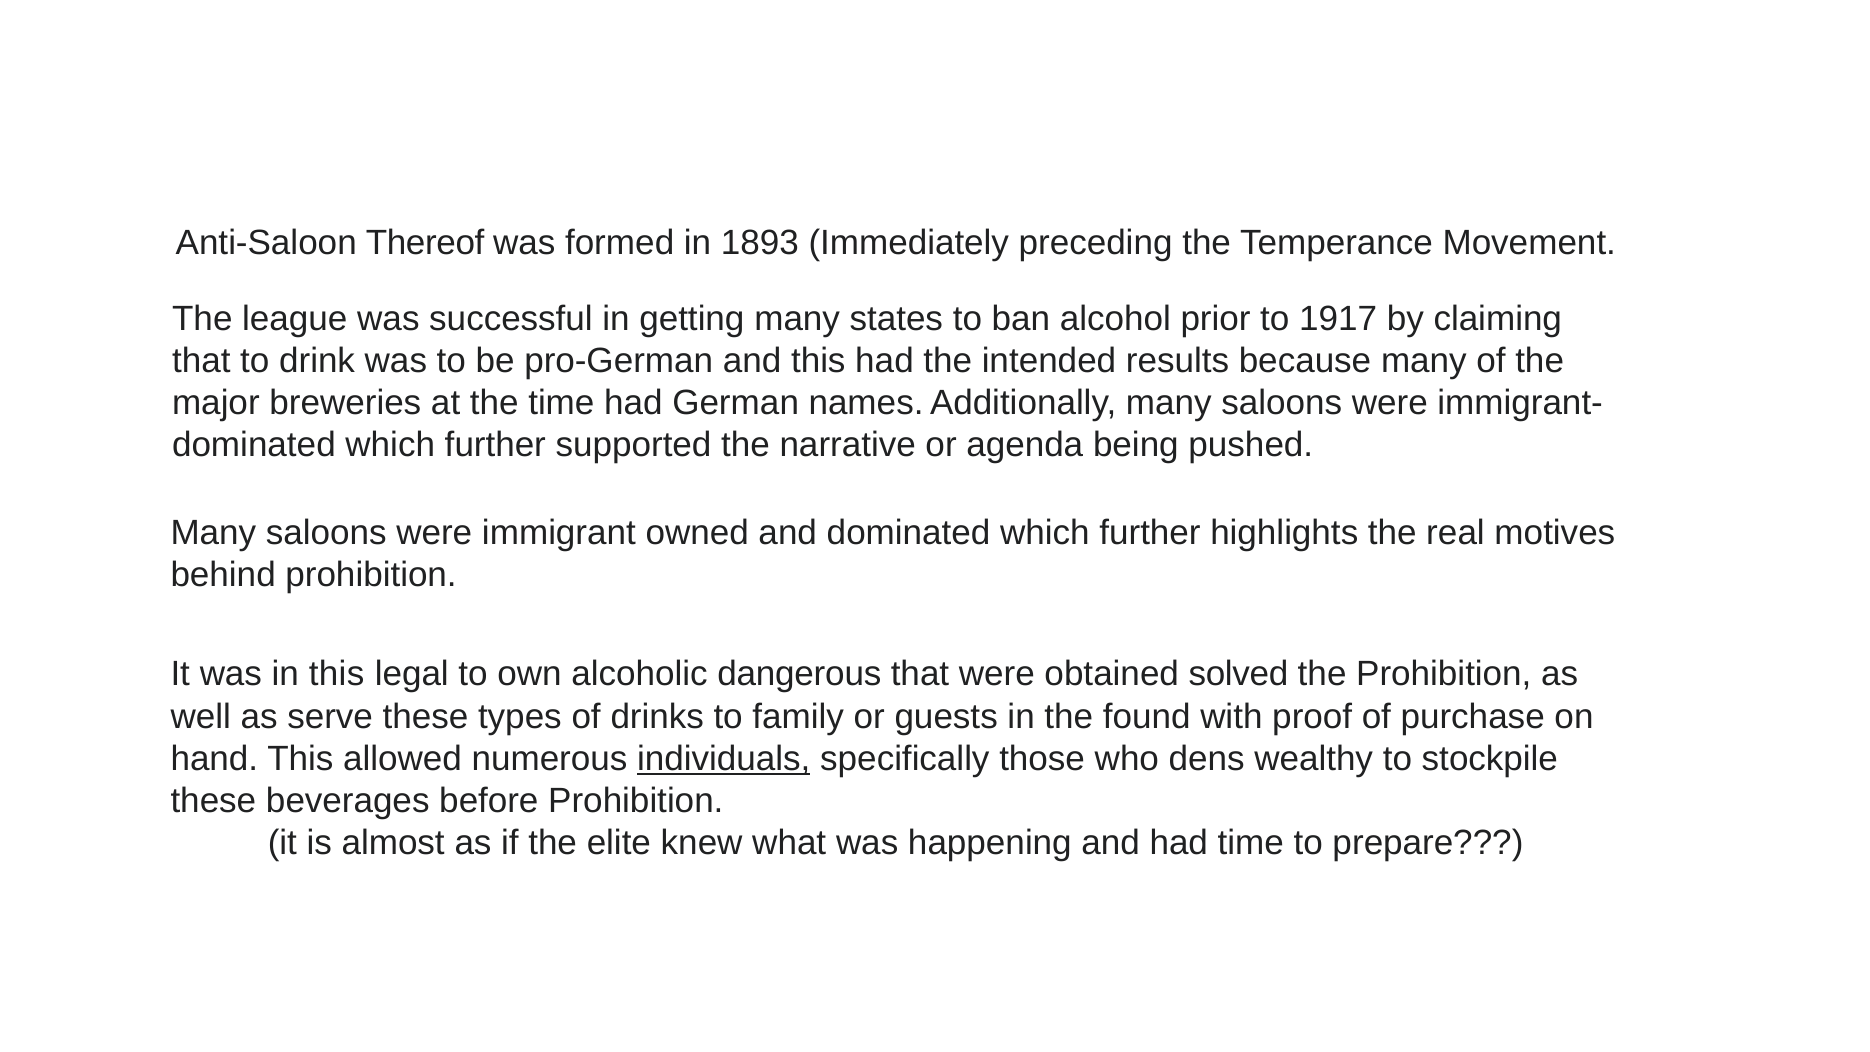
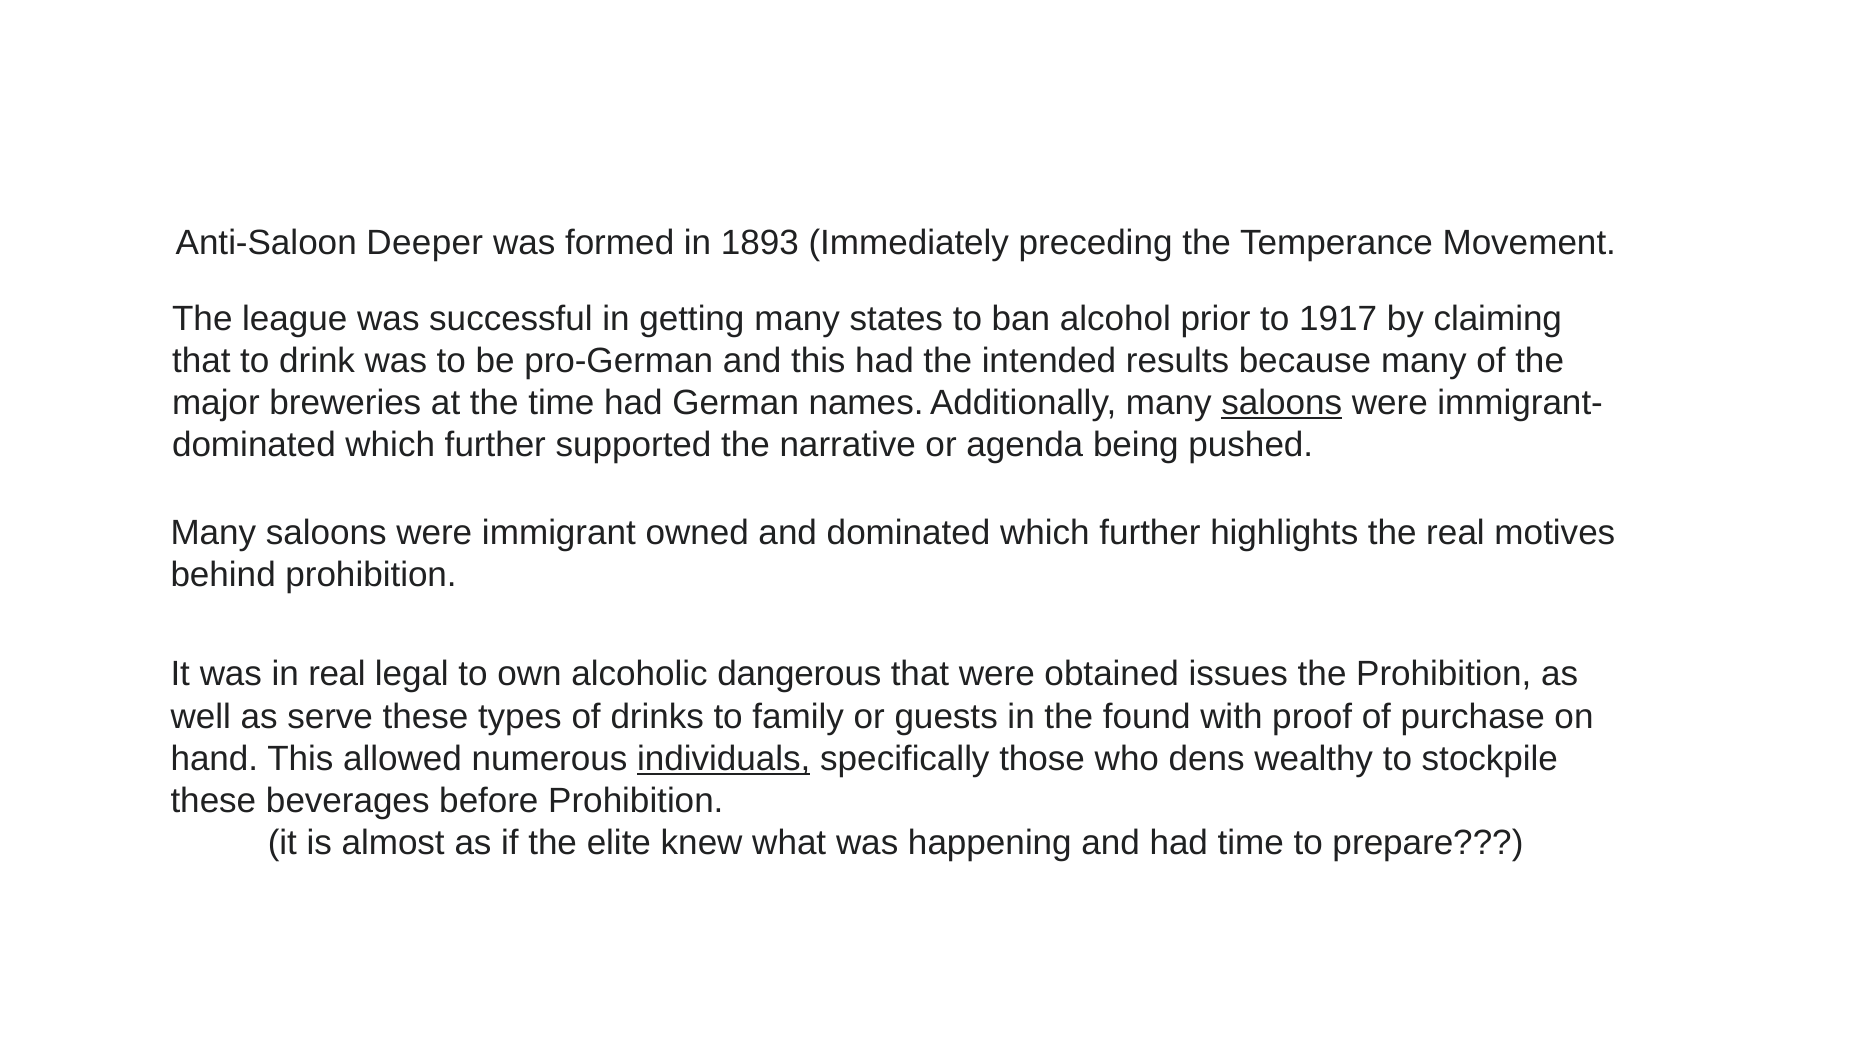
Thereof: Thereof -> Deeper
saloons at (1282, 403) underline: none -> present
in this: this -> real
solved: solved -> issues
